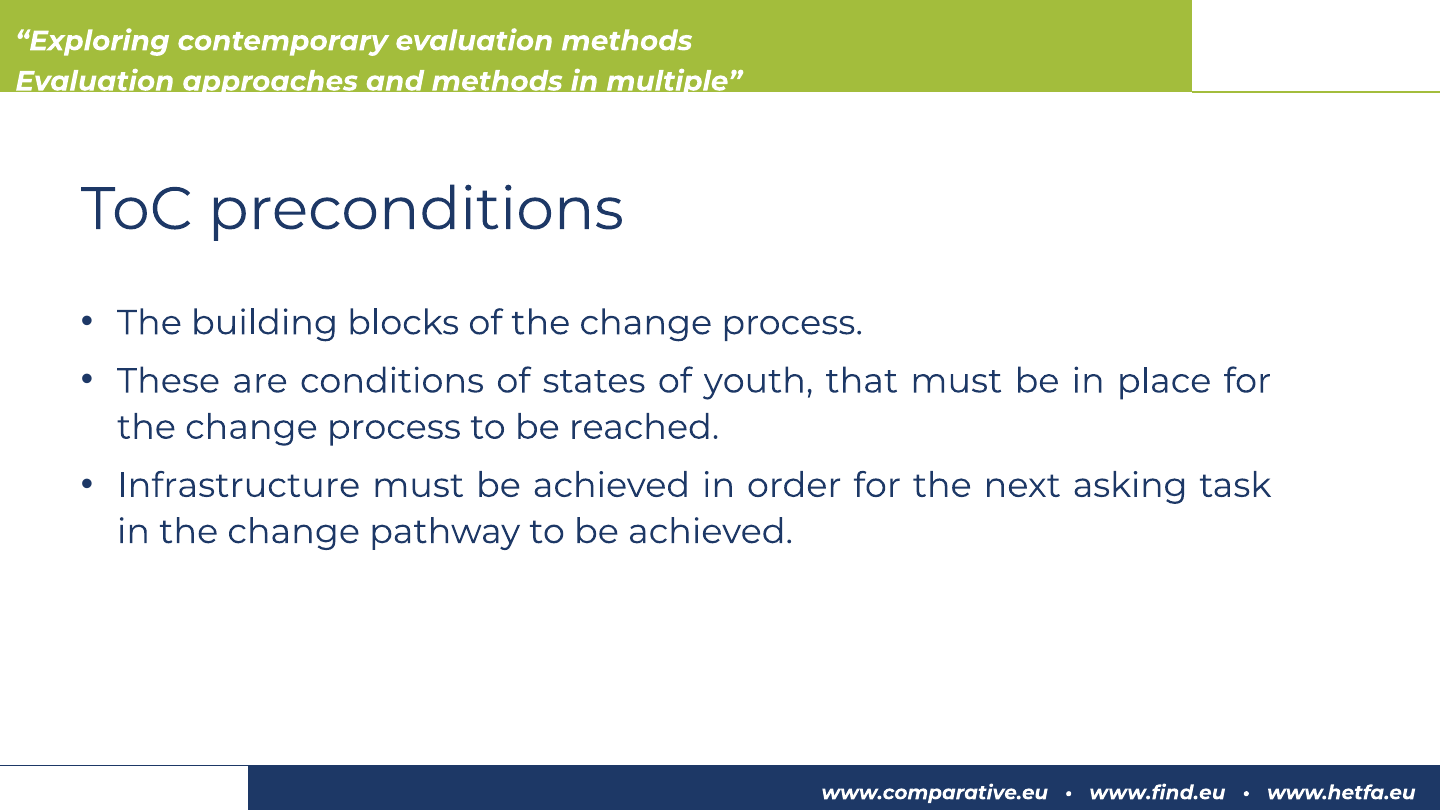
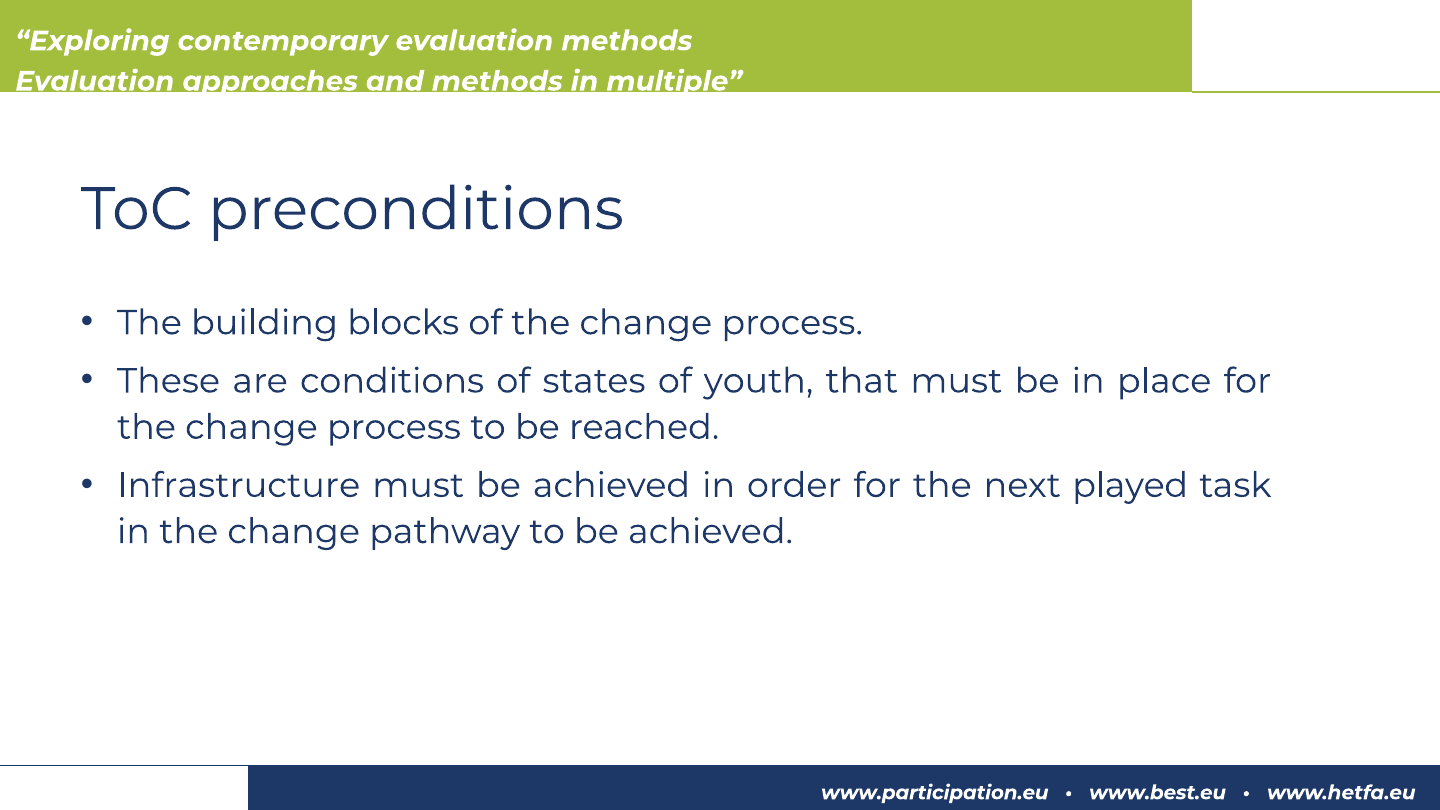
asking: asking -> played
www.comparative.eu: www.comparative.eu -> www.participation.eu
www.find.eu: www.find.eu -> www.best.eu
